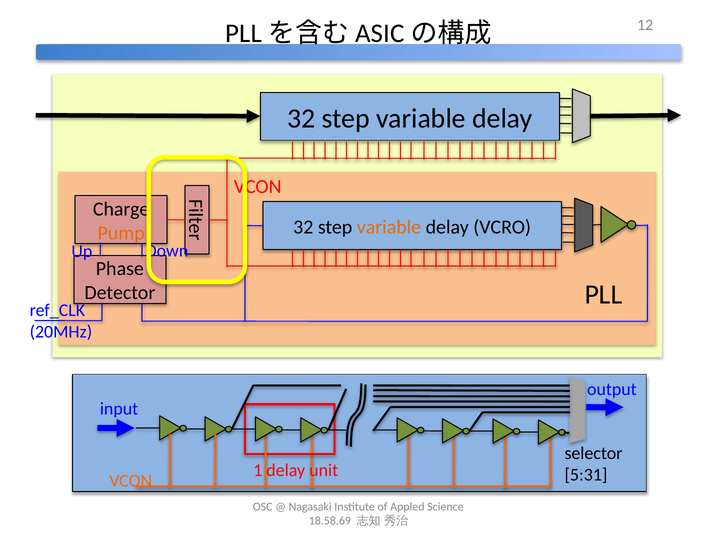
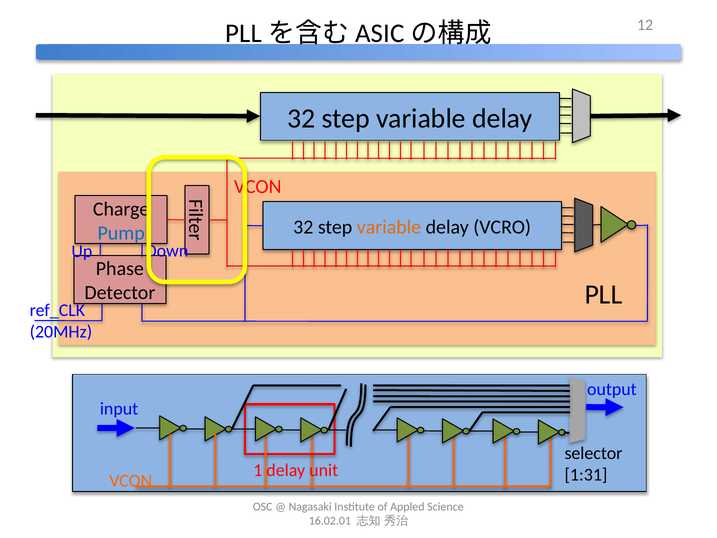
Pump colour: orange -> blue
5:31: 5:31 -> 1:31
18.58.69: 18.58.69 -> 16.02.01
